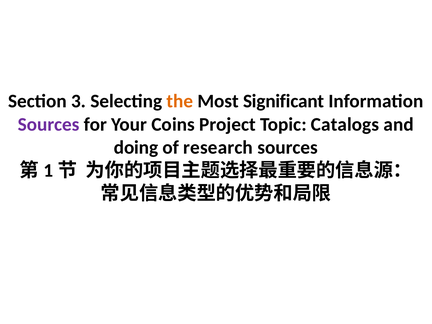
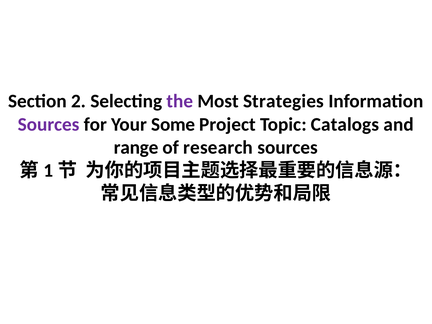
3: 3 -> 2
the colour: orange -> purple
Significant: Significant -> Strategies
Coins: Coins -> Some
doing: doing -> range
